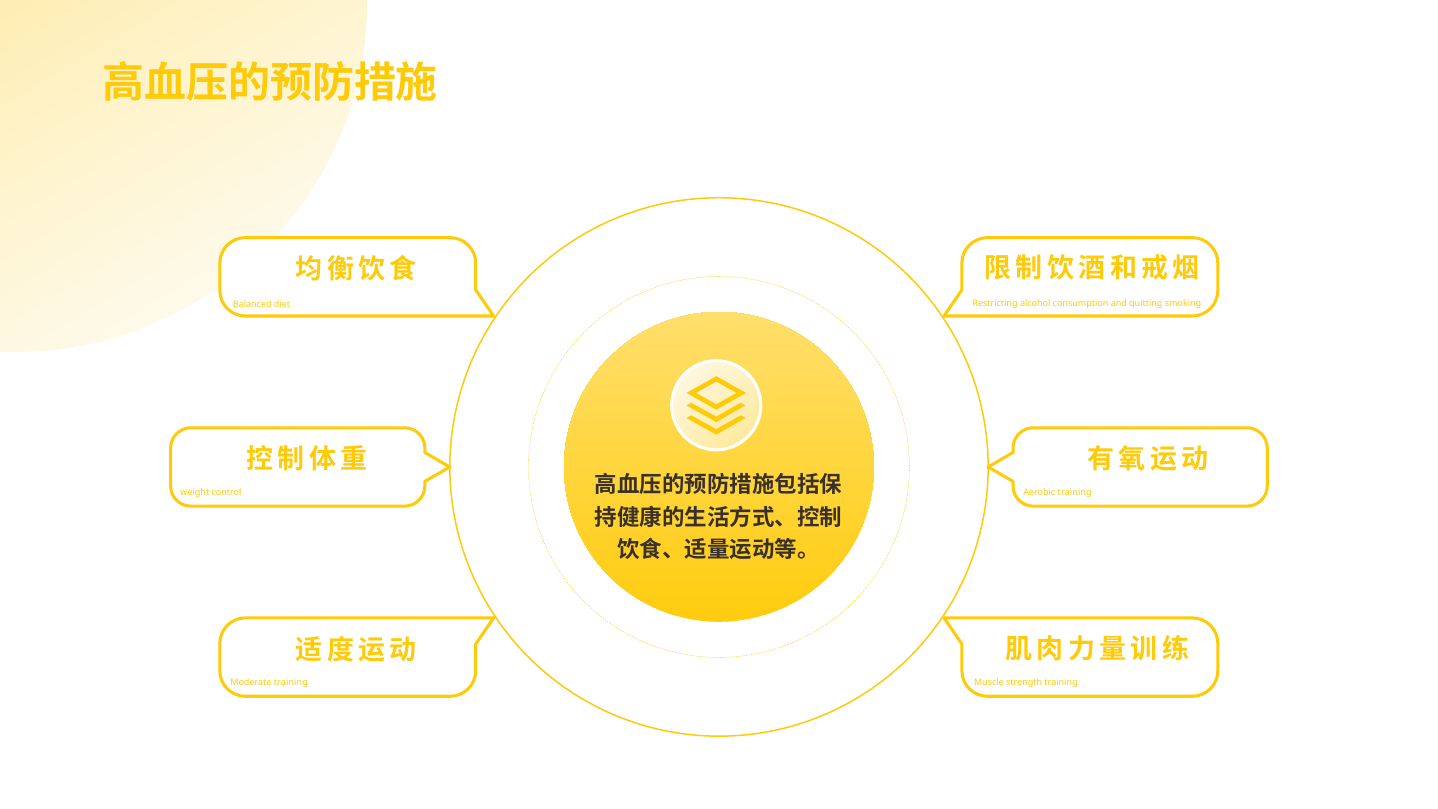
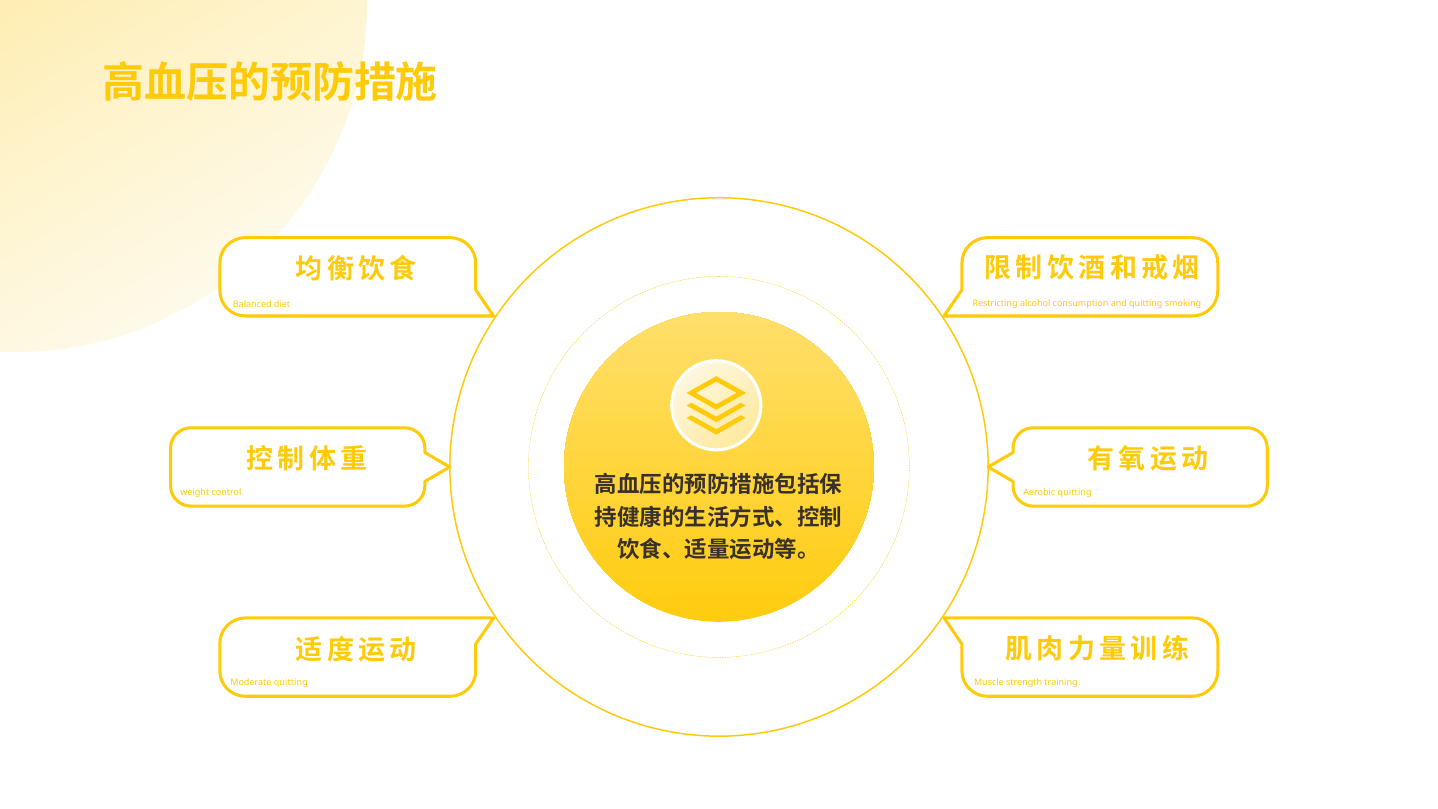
Aerobic training: training -> quitting
Moderate training: training -> quitting
